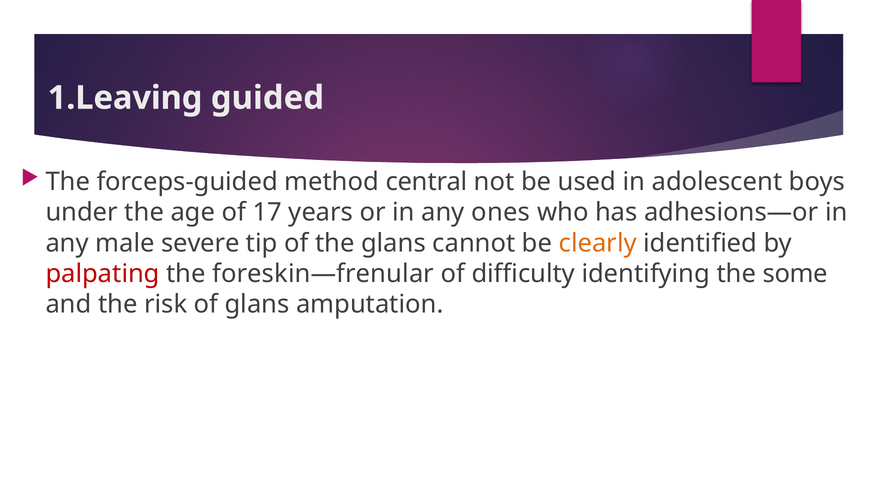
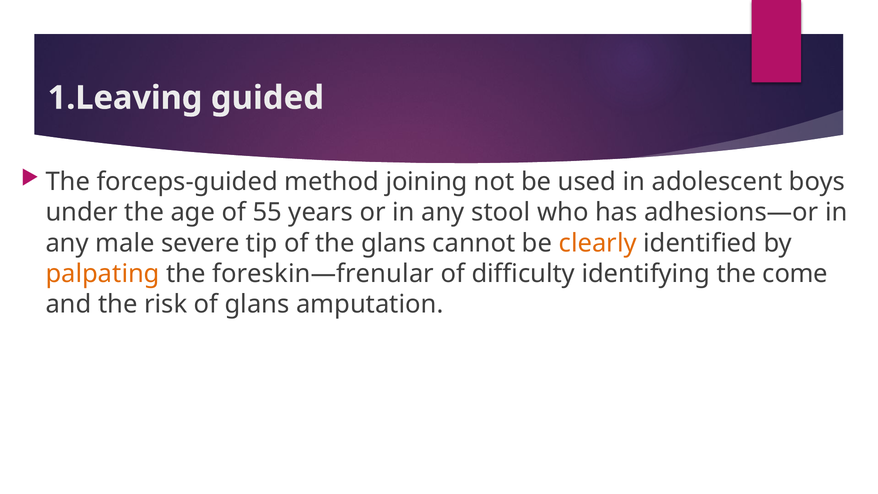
central: central -> joining
17: 17 -> 55
ones: ones -> stool
palpating colour: red -> orange
some: some -> come
